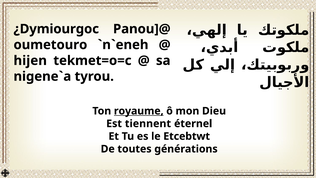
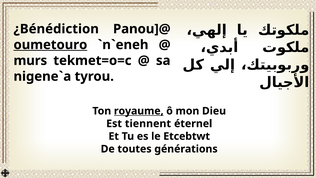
¿Dymiourgoc: ¿Dymiourgoc -> ¿Bénédiction
oumetouro underline: none -> present
hijen: hijen -> murs
